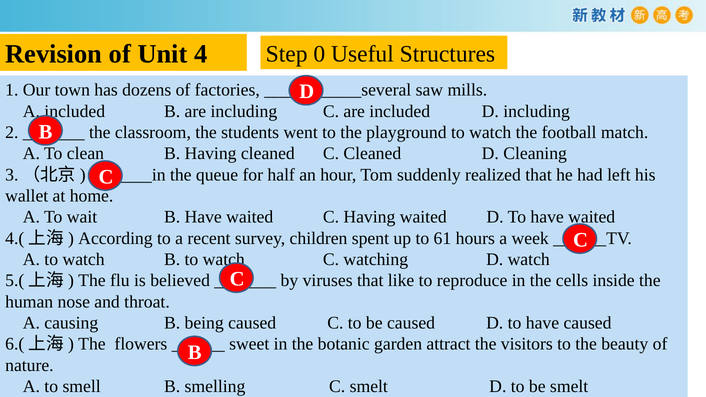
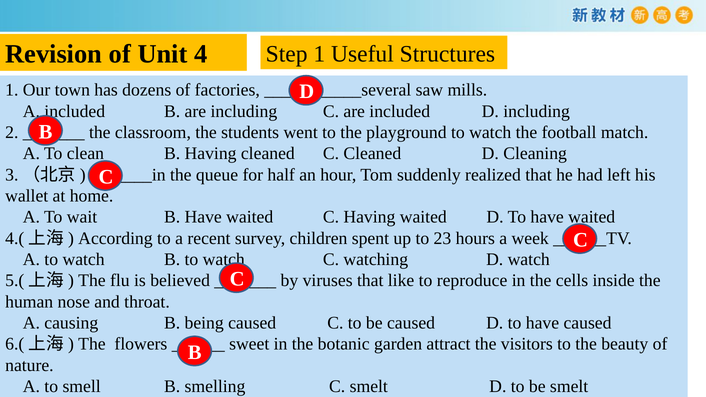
Step 0: 0 -> 1
61: 61 -> 23
